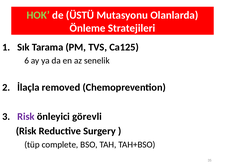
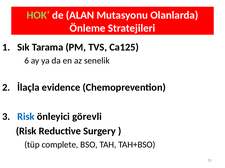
ÜSTÜ: ÜSTÜ -> ALAN
removed: removed -> evidence
Risk at (26, 117) colour: purple -> blue
